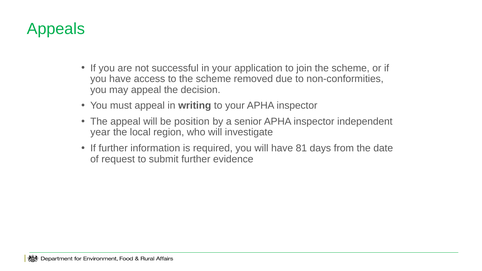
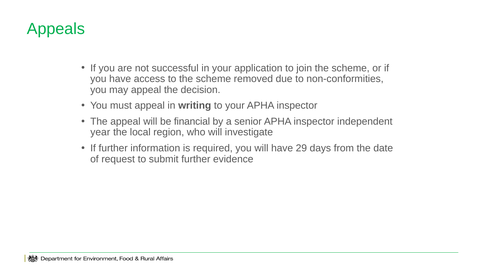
position: position -> financial
81: 81 -> 29
